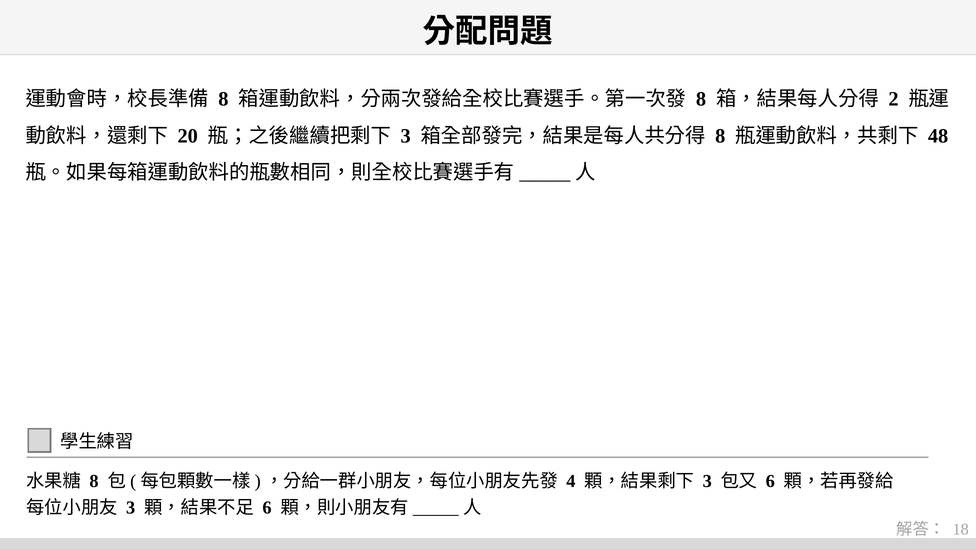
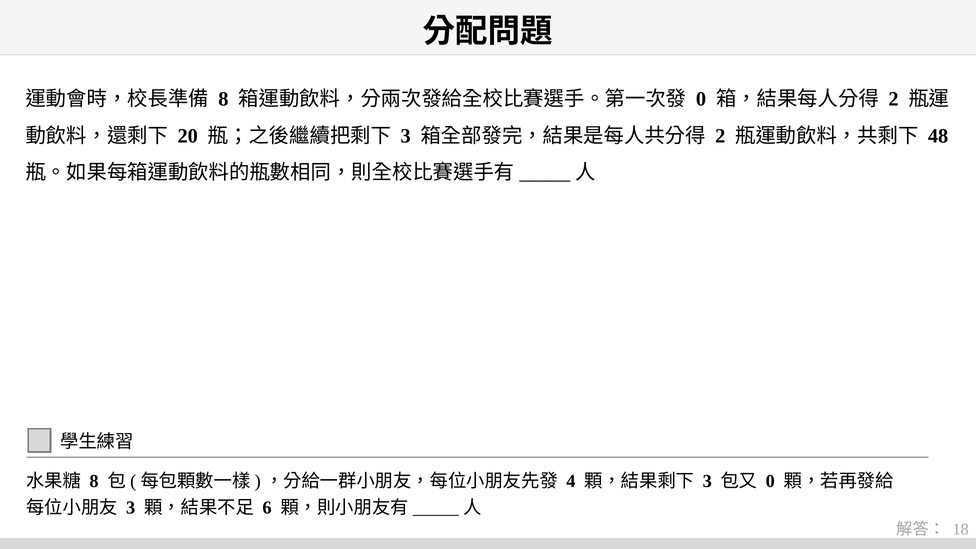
8 at (701, 99): 8 -> 0
8 at (720, 136): 8 -> 2
6 at (770, 481): 6 -> 0
